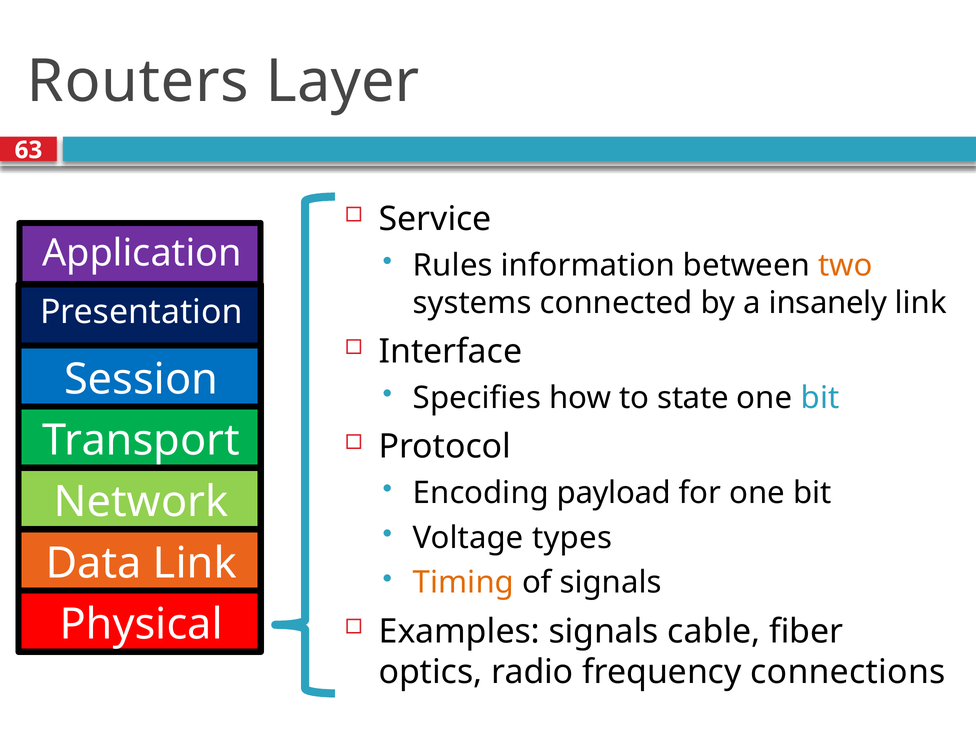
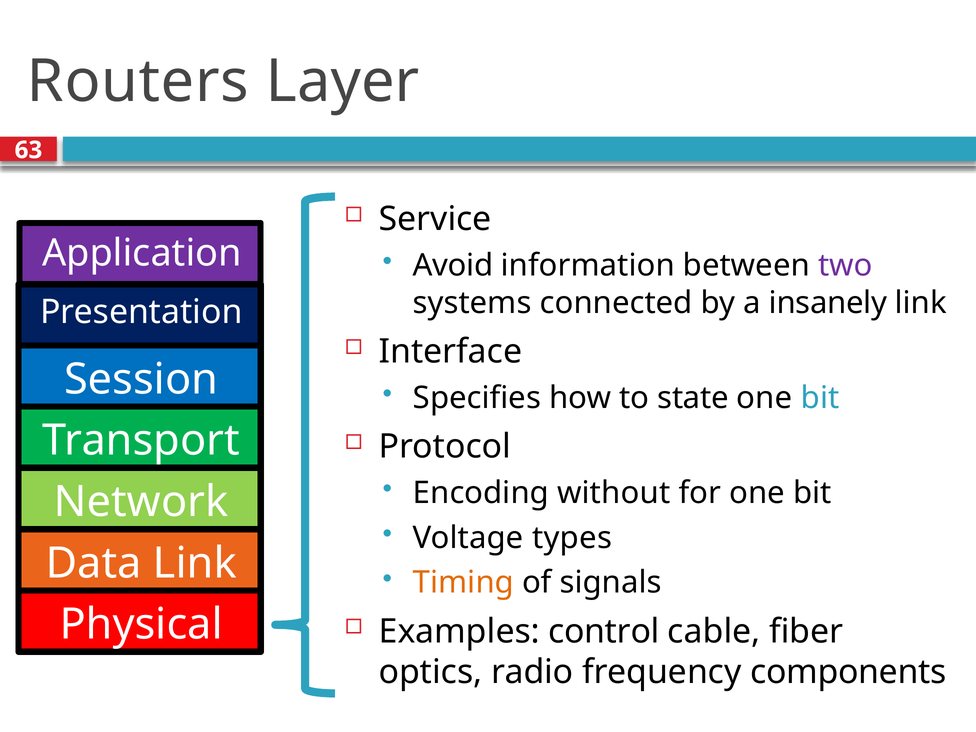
Rules: Rules -> Avoid
two colour: orange -> purple
payload: payload -> without
Examples signals: signals -> control
connections: connections -> components
